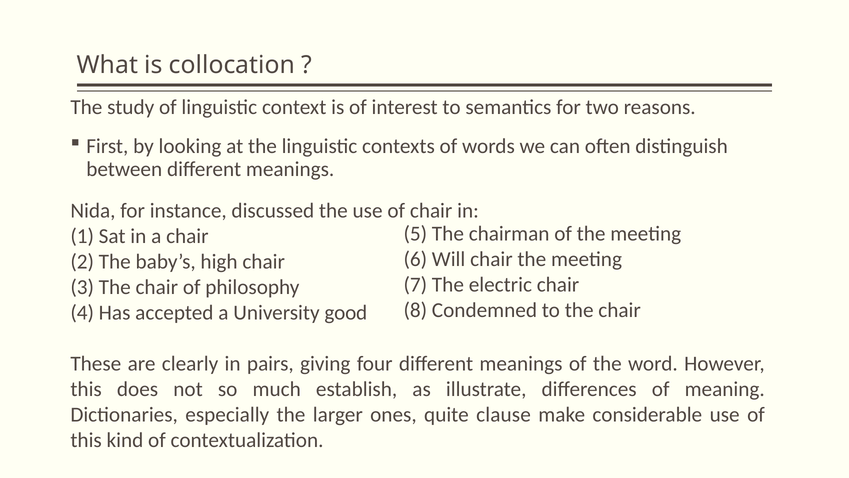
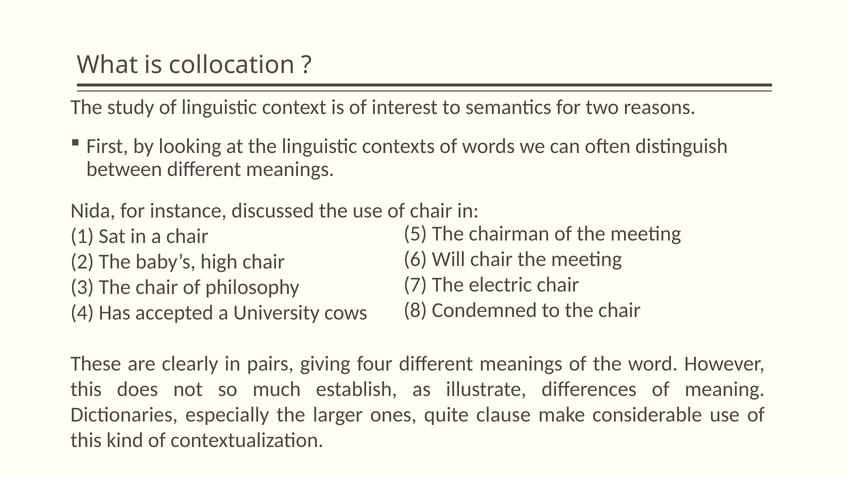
good: good -> cows
